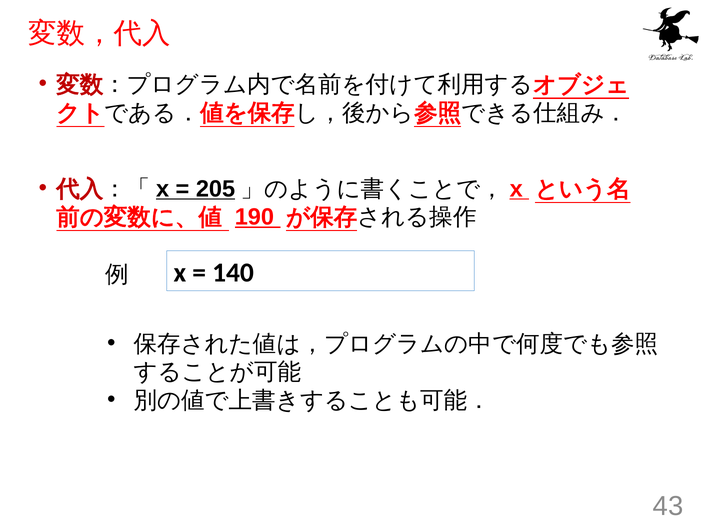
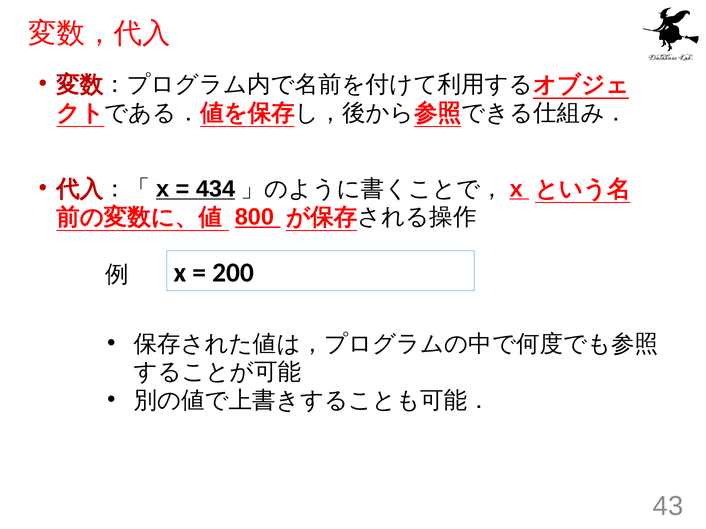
205: 205 -> 434
190: 190 -> 800
140: 140 -> 200
